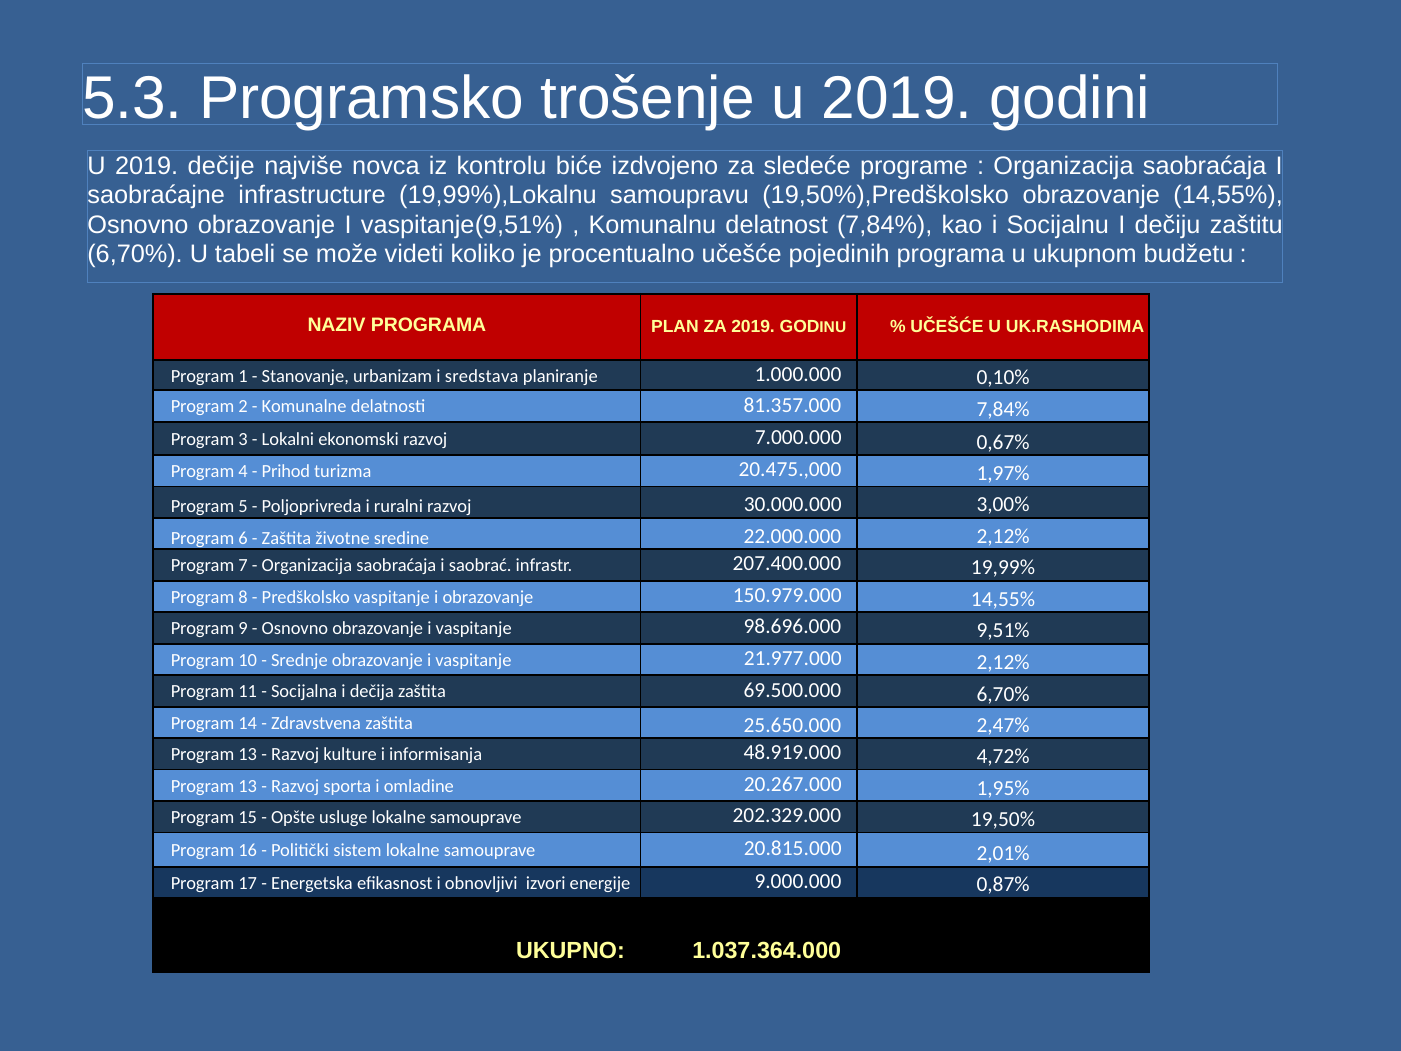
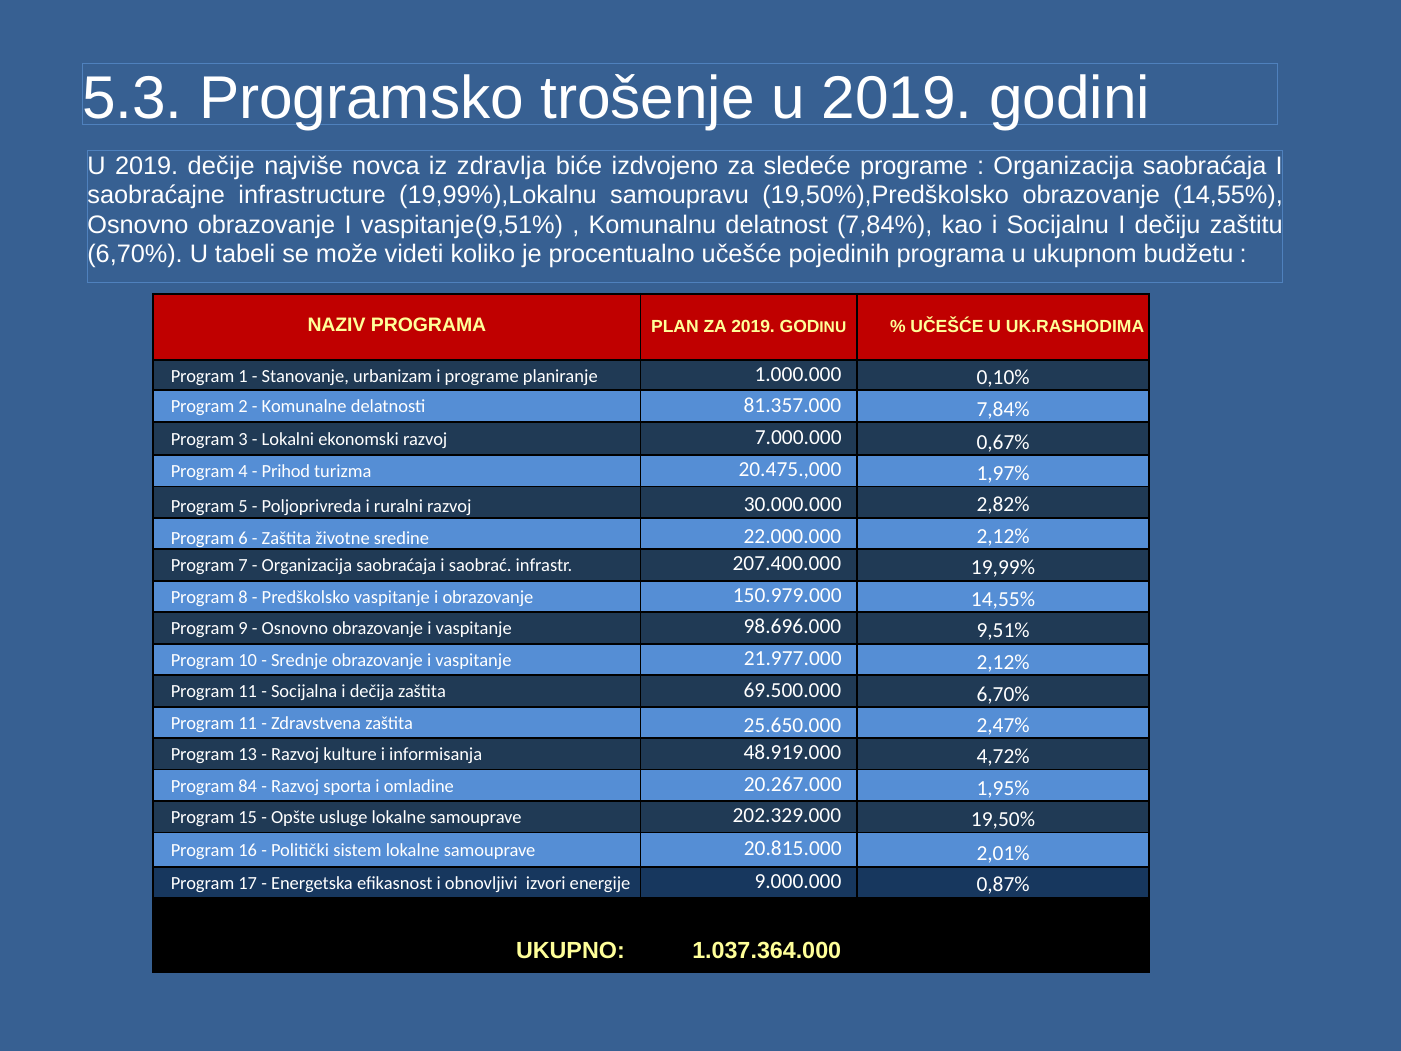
kontrolu: kontrolu -> zdravlja
i sredstava: sredstava -> programe
3,00%: 3,00% -> 2,82%
14 at (248, 723): 14 -> 11
13 at (248, 786): 13 -> 84
